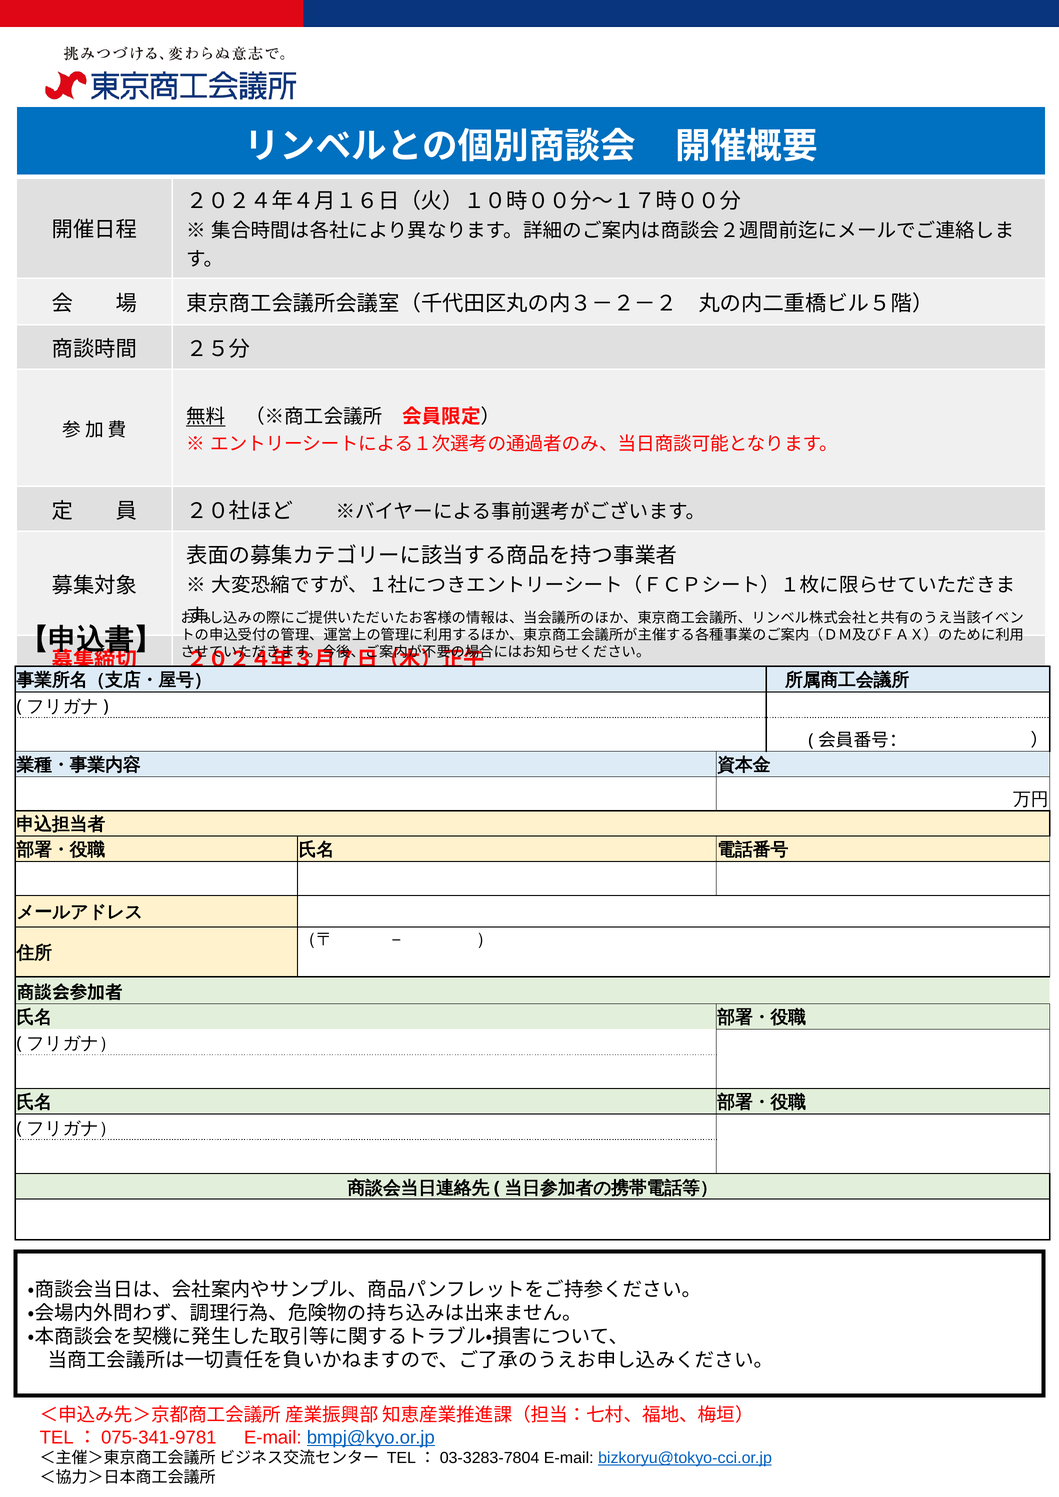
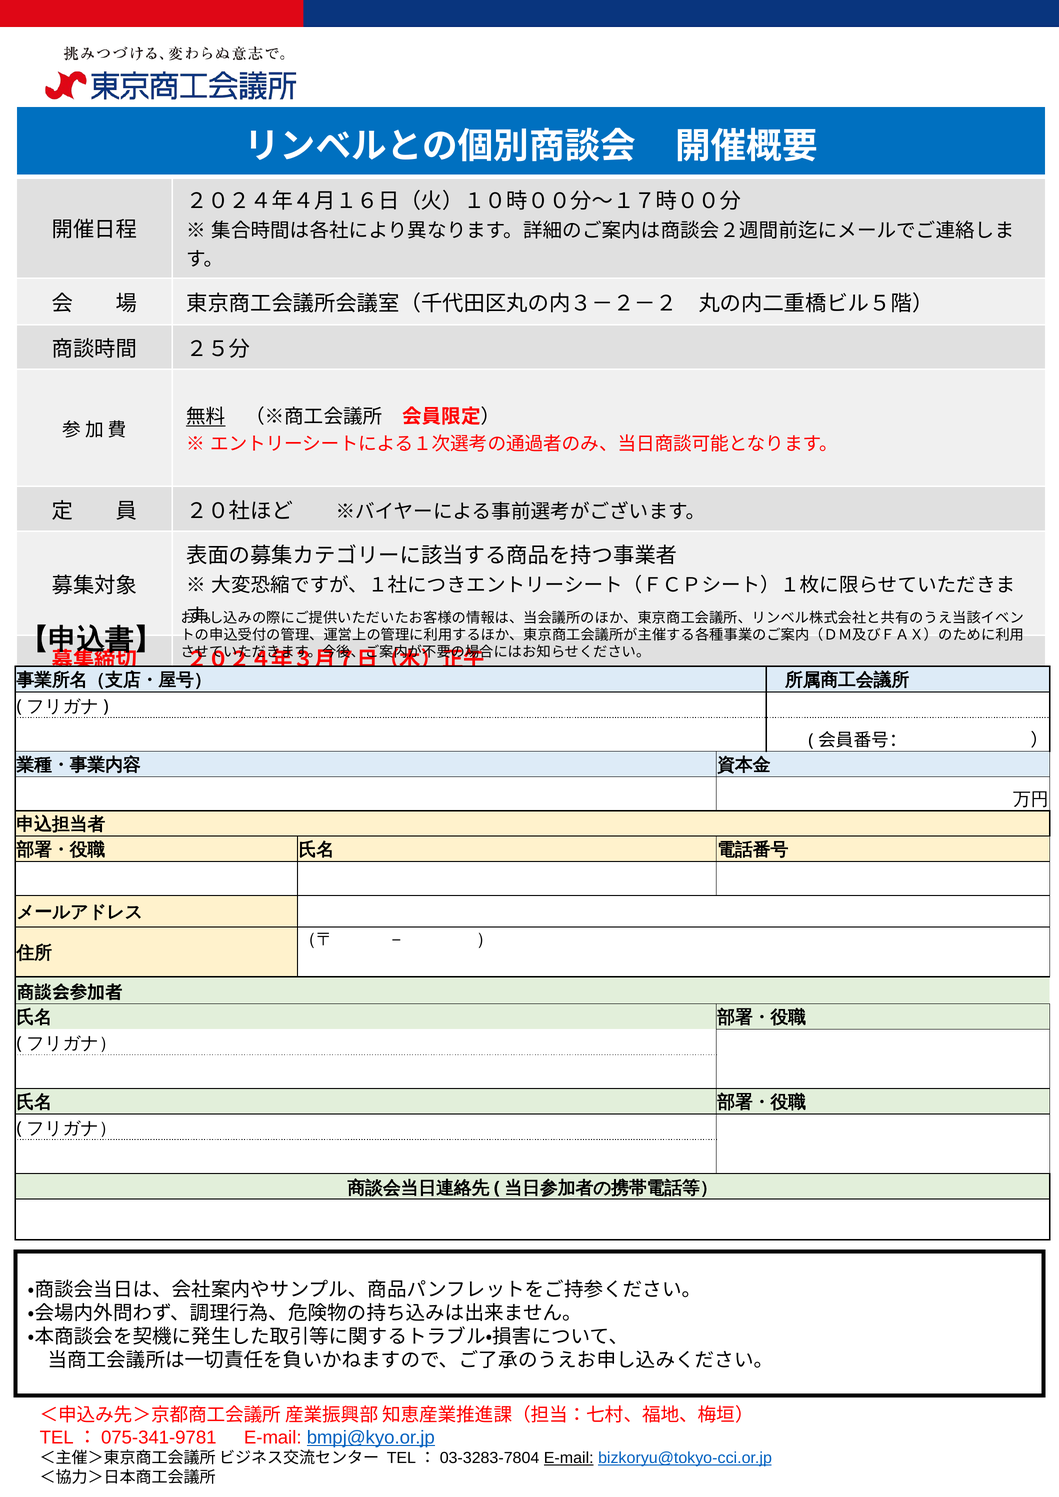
E-mail at (569, 1459) underline: none -> present
